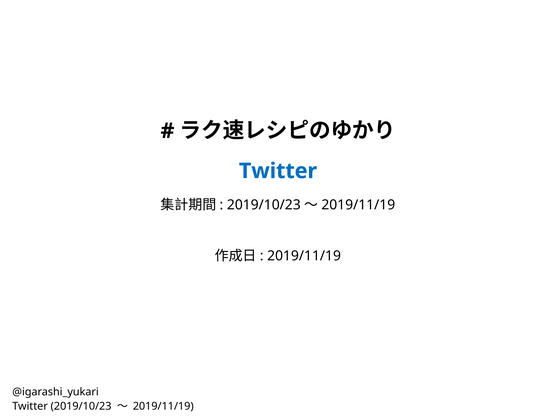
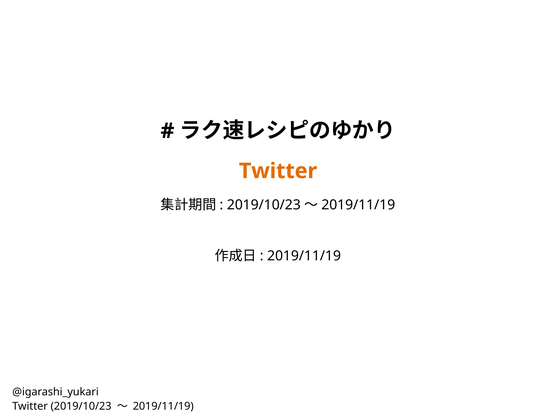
Twitter at (278, 171) colour: blue -> orange
